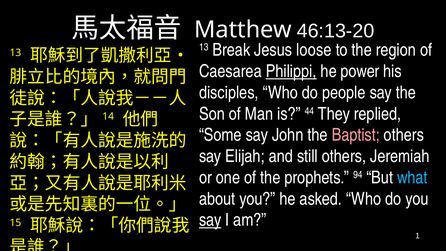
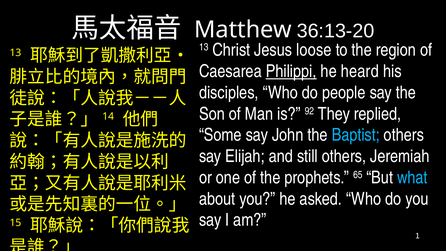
46:13-20: 46:13-20 -> 36:13-20
Break: Break -> Christ
power: power -> heard
44: 44 -> 92
Baptist colour: pink -> light blue
94: 94 -> 65
say at (210, 220) underline: present -> none
